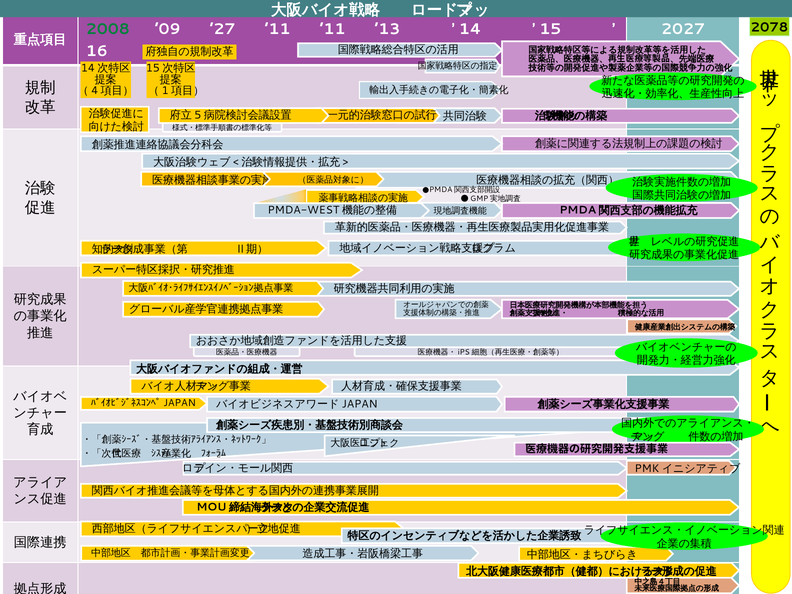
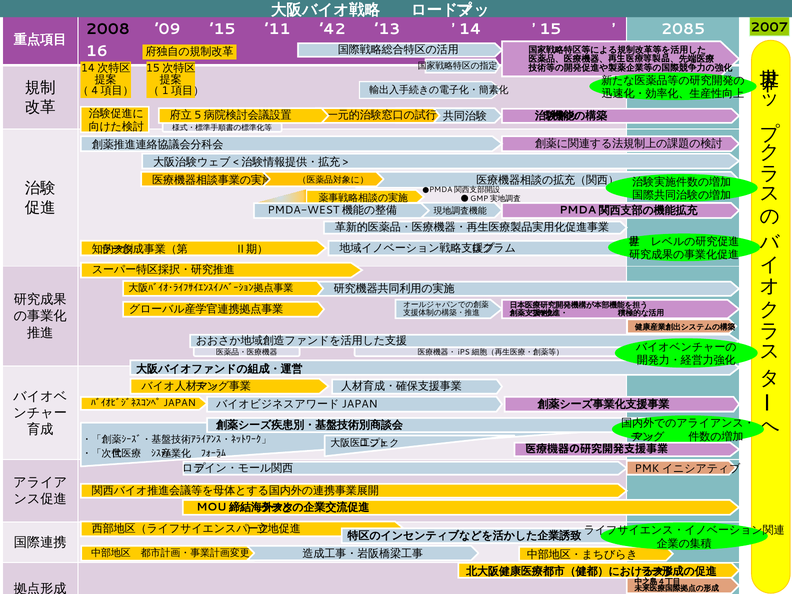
2078: 2078 -> 2007
2008 colour: green -> black
’09 ’27: ’27 -> ’15
’11 ’11: ’11 -> ’42
2027: 2027 -> 2085
